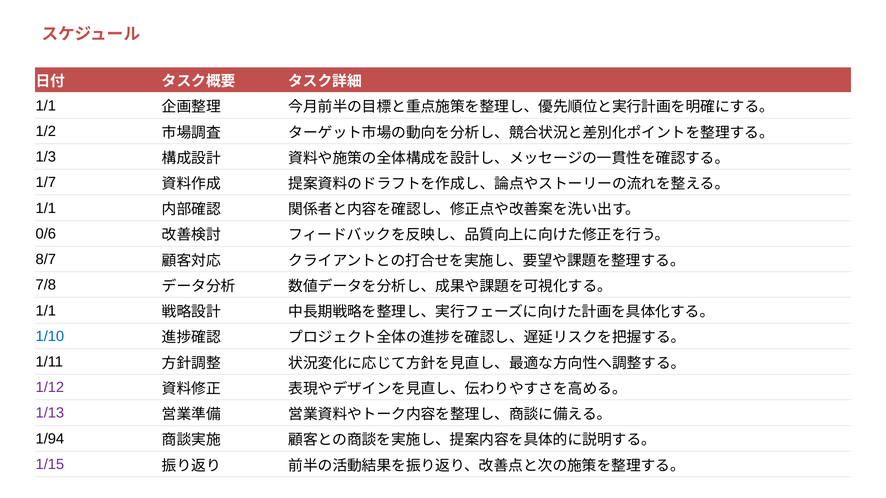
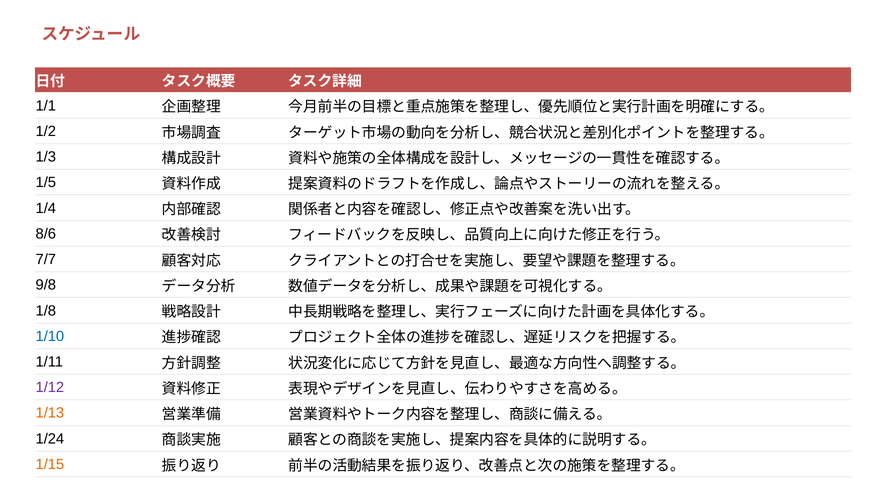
1/7: 1/7 -> 1/5
1/1 at (46, 208): 1/1 -> 1/4
0/6: 0/6 -> 8/6
8/7: 8/7 -> 7/7
7/8: 7/8 -> 9/8
1/1 at (46, 311): 1/1 -> 1/8
1/13 colour: purple -> orange
1/94: 1/94 -> 1/24
1/15 colour: purple -> orange
